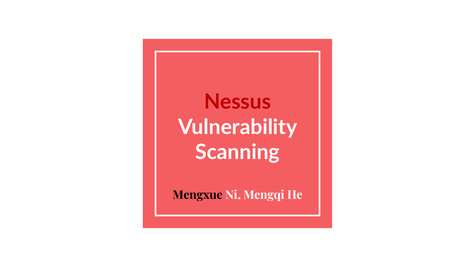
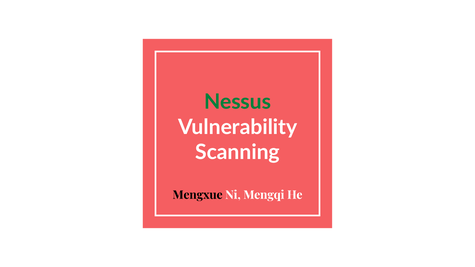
Nessus colour: red -> green
